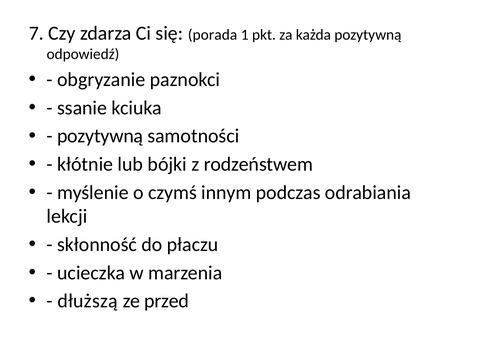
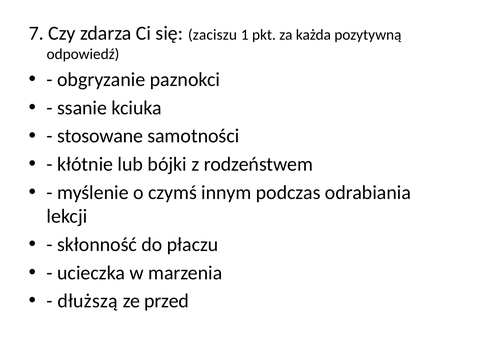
porada: porada -> zaciszu
pozytywną at (100, 136): pozytywną -> stosowane
